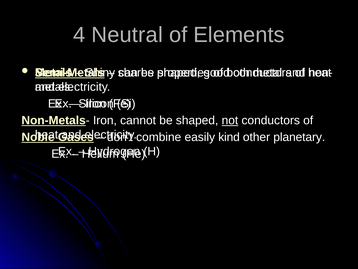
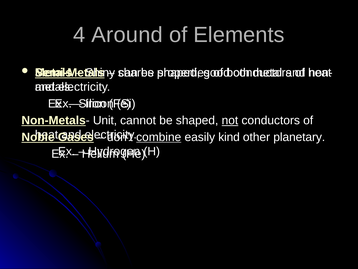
Neutral: Neutral -> Around
Non-Metals- Iron: Iron -> Unit
combine underline: none -> present
